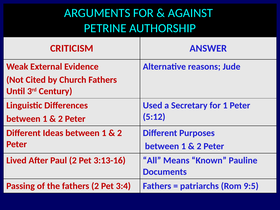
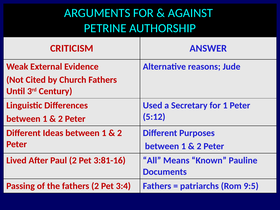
3:13-16: 3:13-16 -> 3:81-16
